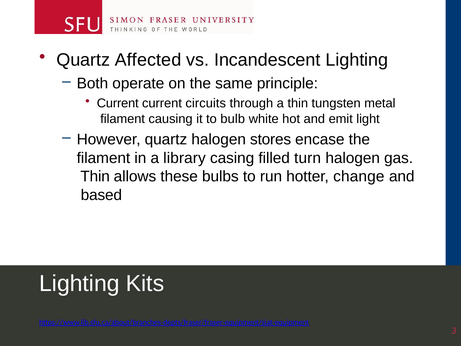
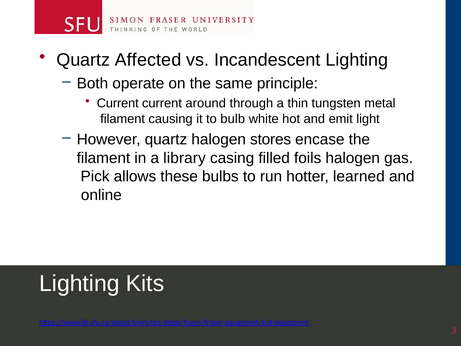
circuits: circuits -> around
turn: turn -> foils
Thin at (95, 176): Thin -> Pick
change: change -> learned
based: based -> online
